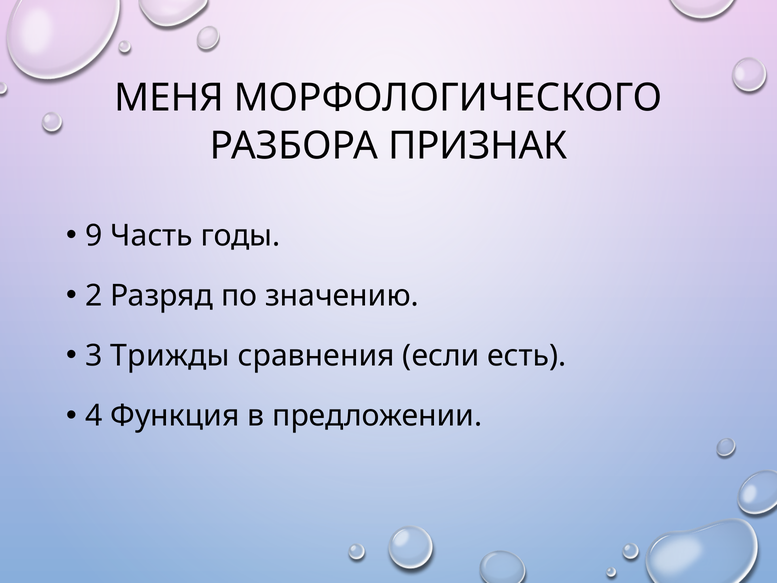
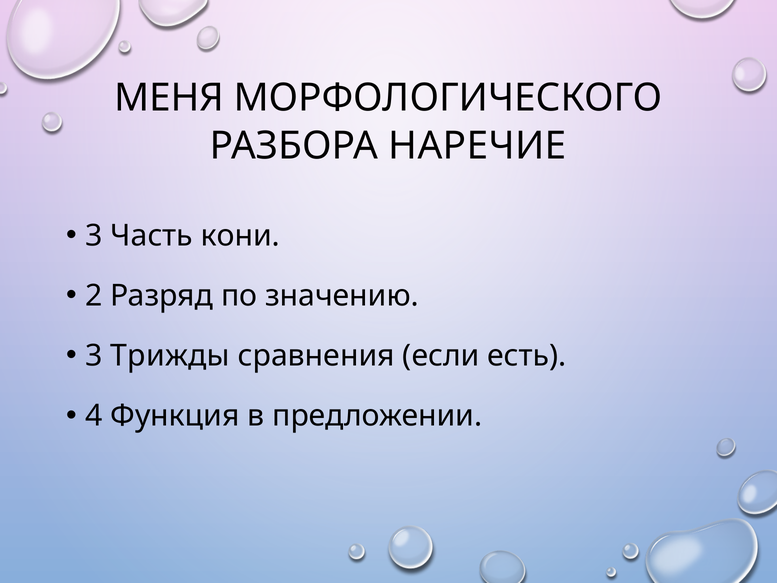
ПРИЗНАК: ПРИЗНАК -> НАРЕЧИЕ
9 at (94, 235): 9 -> 3
годы: годы -> кони
